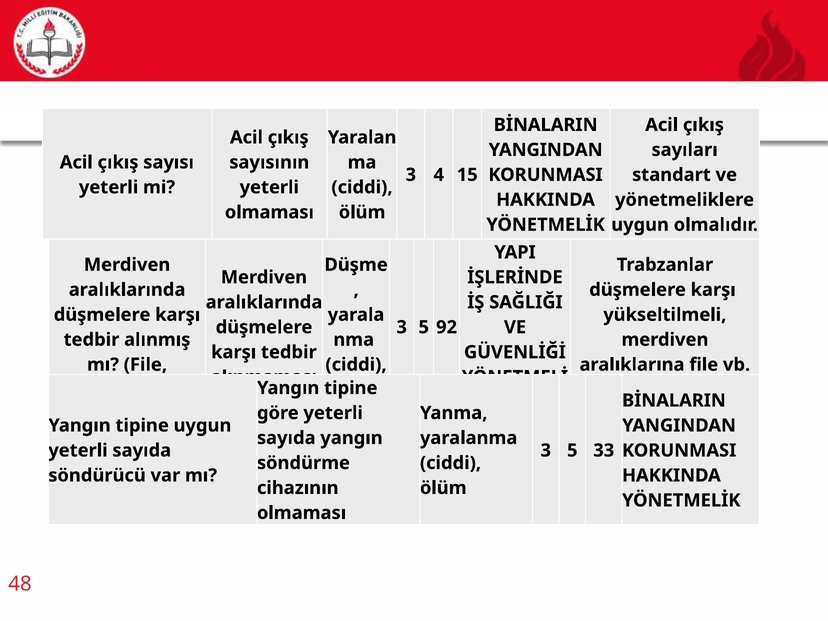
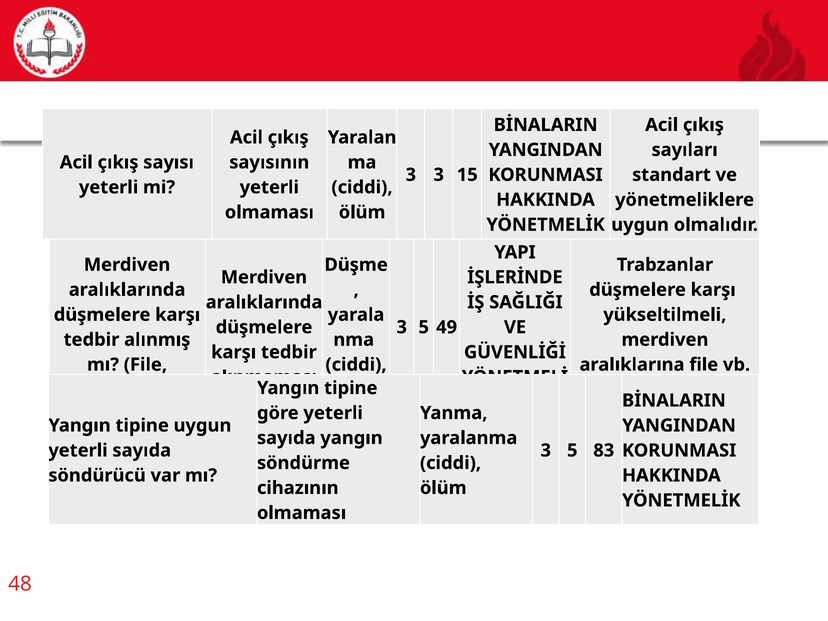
3 4: 4 -> 3
92: 92 -> 49
33: 33 -> 83
